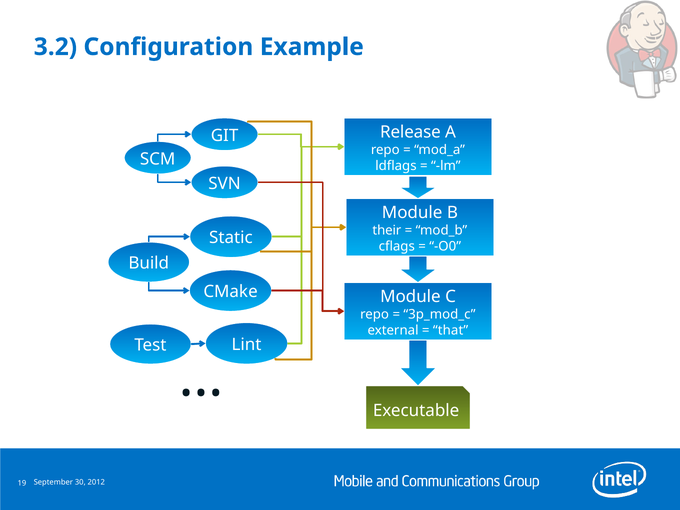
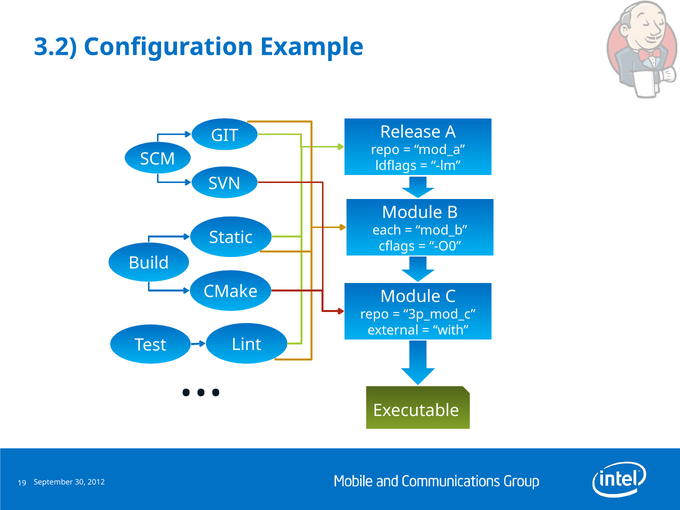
their: their -> each
that: that -> with
